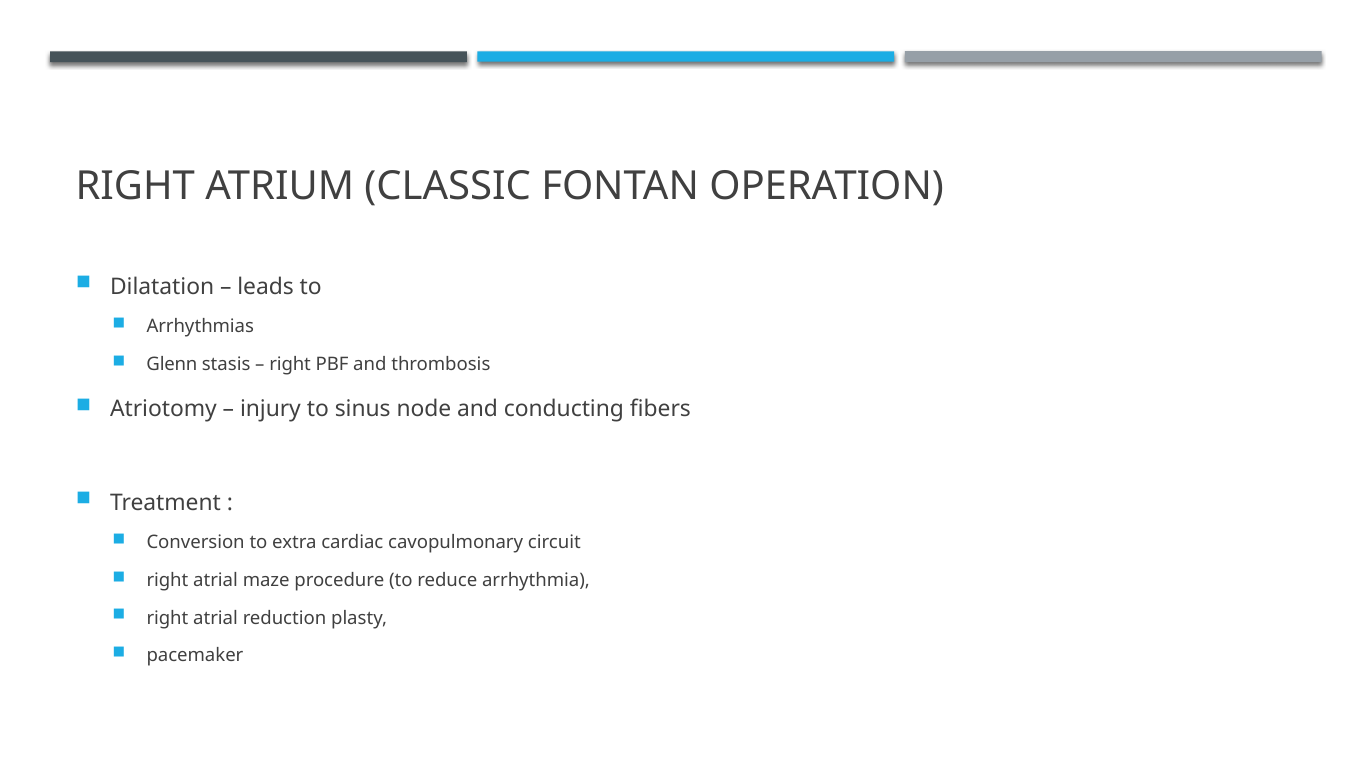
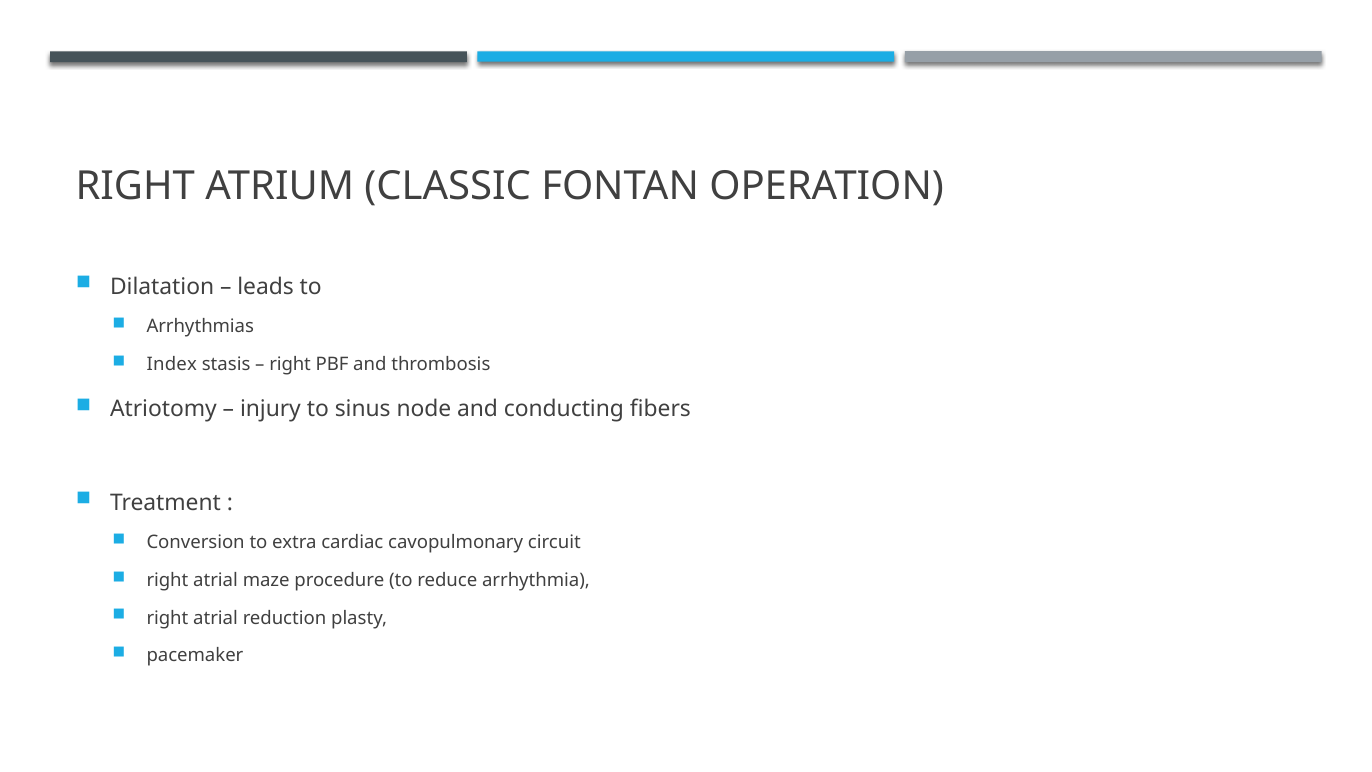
Glenn: Glenn -> Index
